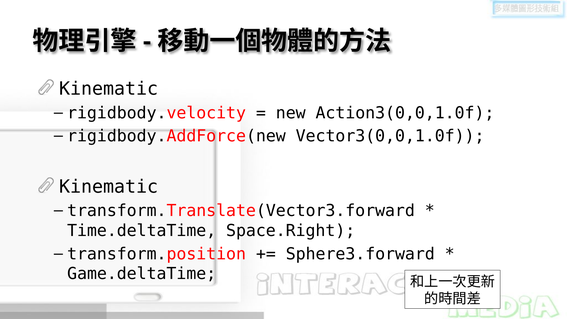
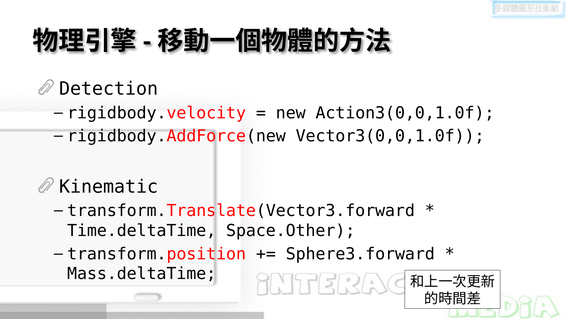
Kinematic at (109, 89): Kinematic -> Detection
Space.Right: Space.Right -> Space.Other
Game.deltaTime: Game.deltaTime -> Mass.deltaTime
